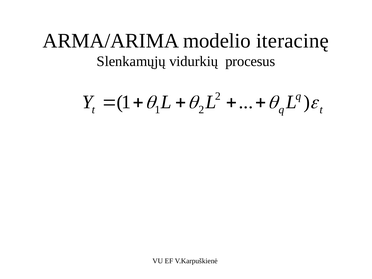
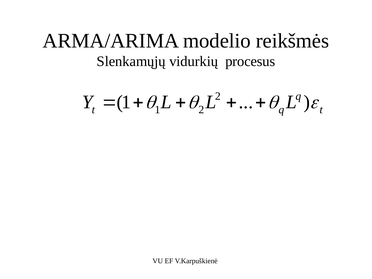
iteracinę: iteracinę -> reikšmės
